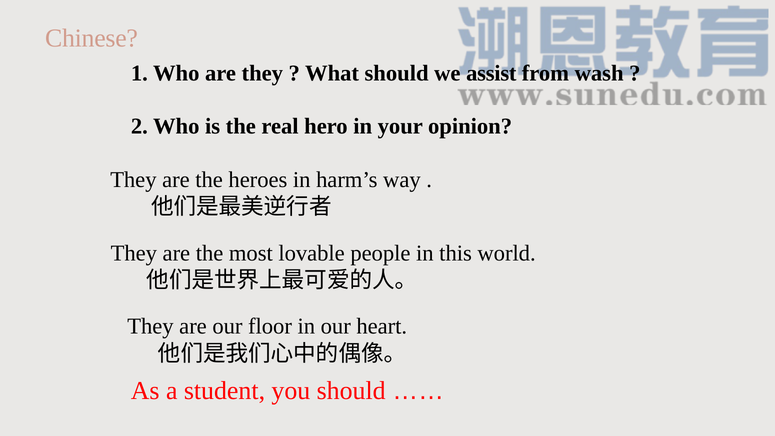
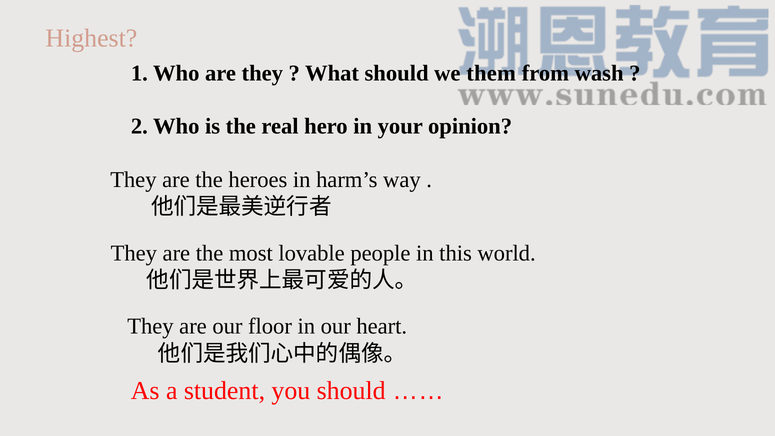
Chinese: Chinese -> Highest
assist: assist -> them
